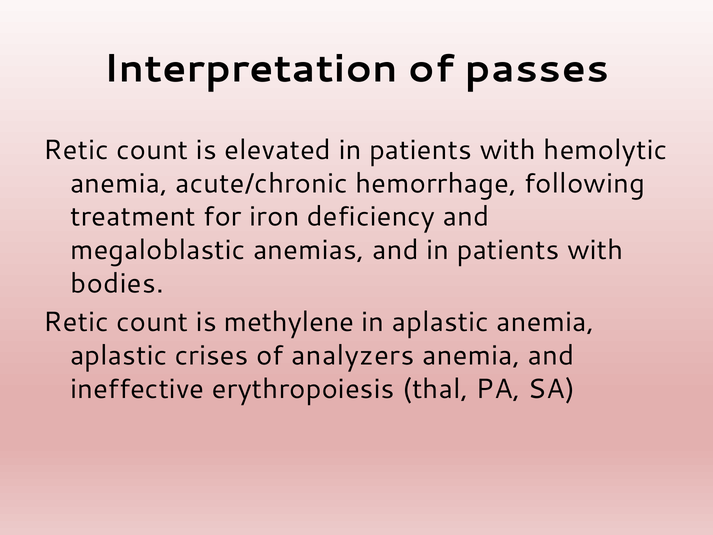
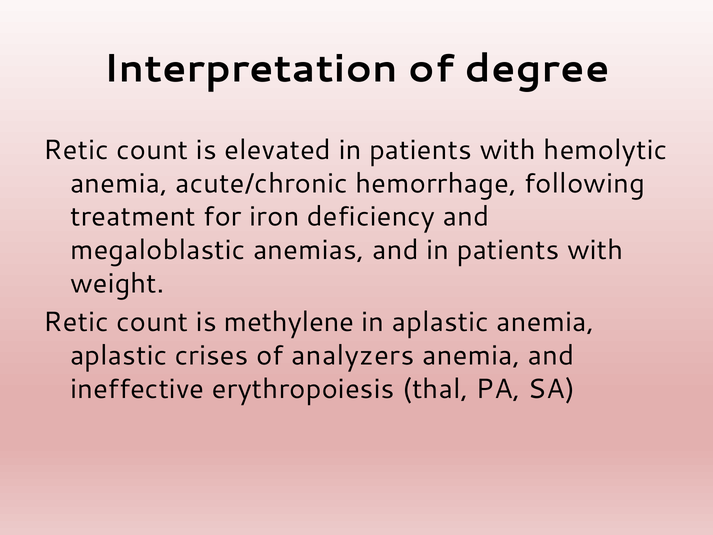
passes: passes -> degree
bodies: bodies -> weight
